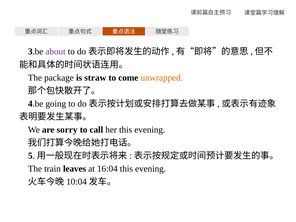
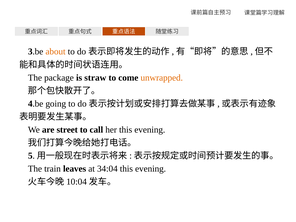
about colour: purple -> orange
sorry: sorry -> street
16:04: 16:04 -> 34:04
